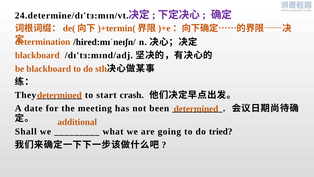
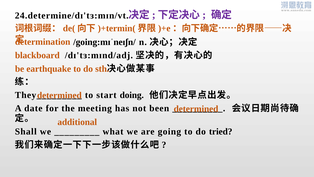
/hired:mɪˈneɪʃn/: /hired:mɪˈneɪʃn/ -> /going:mɪˈneɪʃn/
be blackboard: blackboard -> earthquake
crash: crash -> doing
